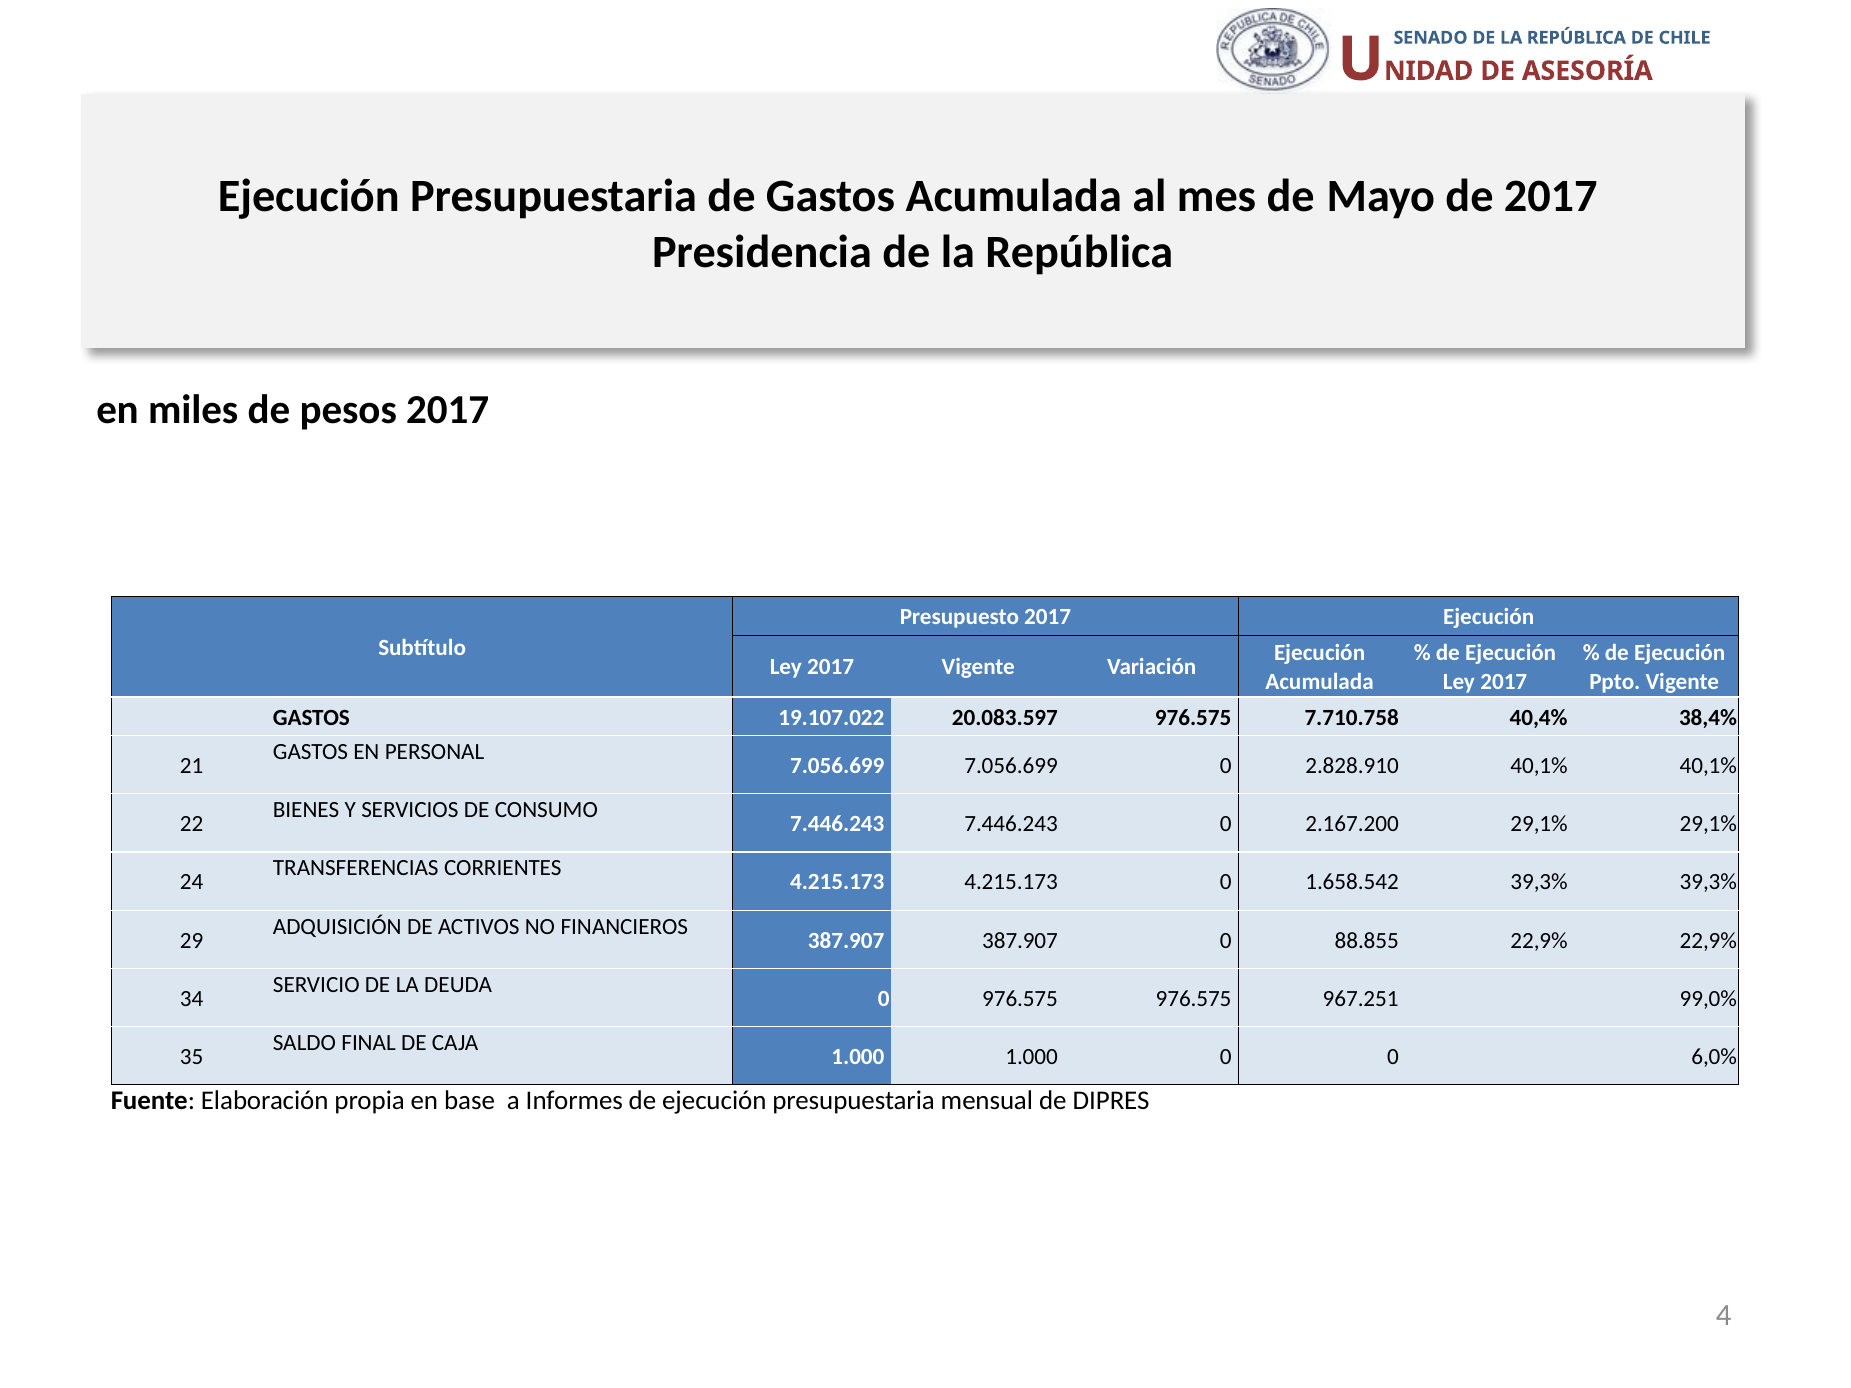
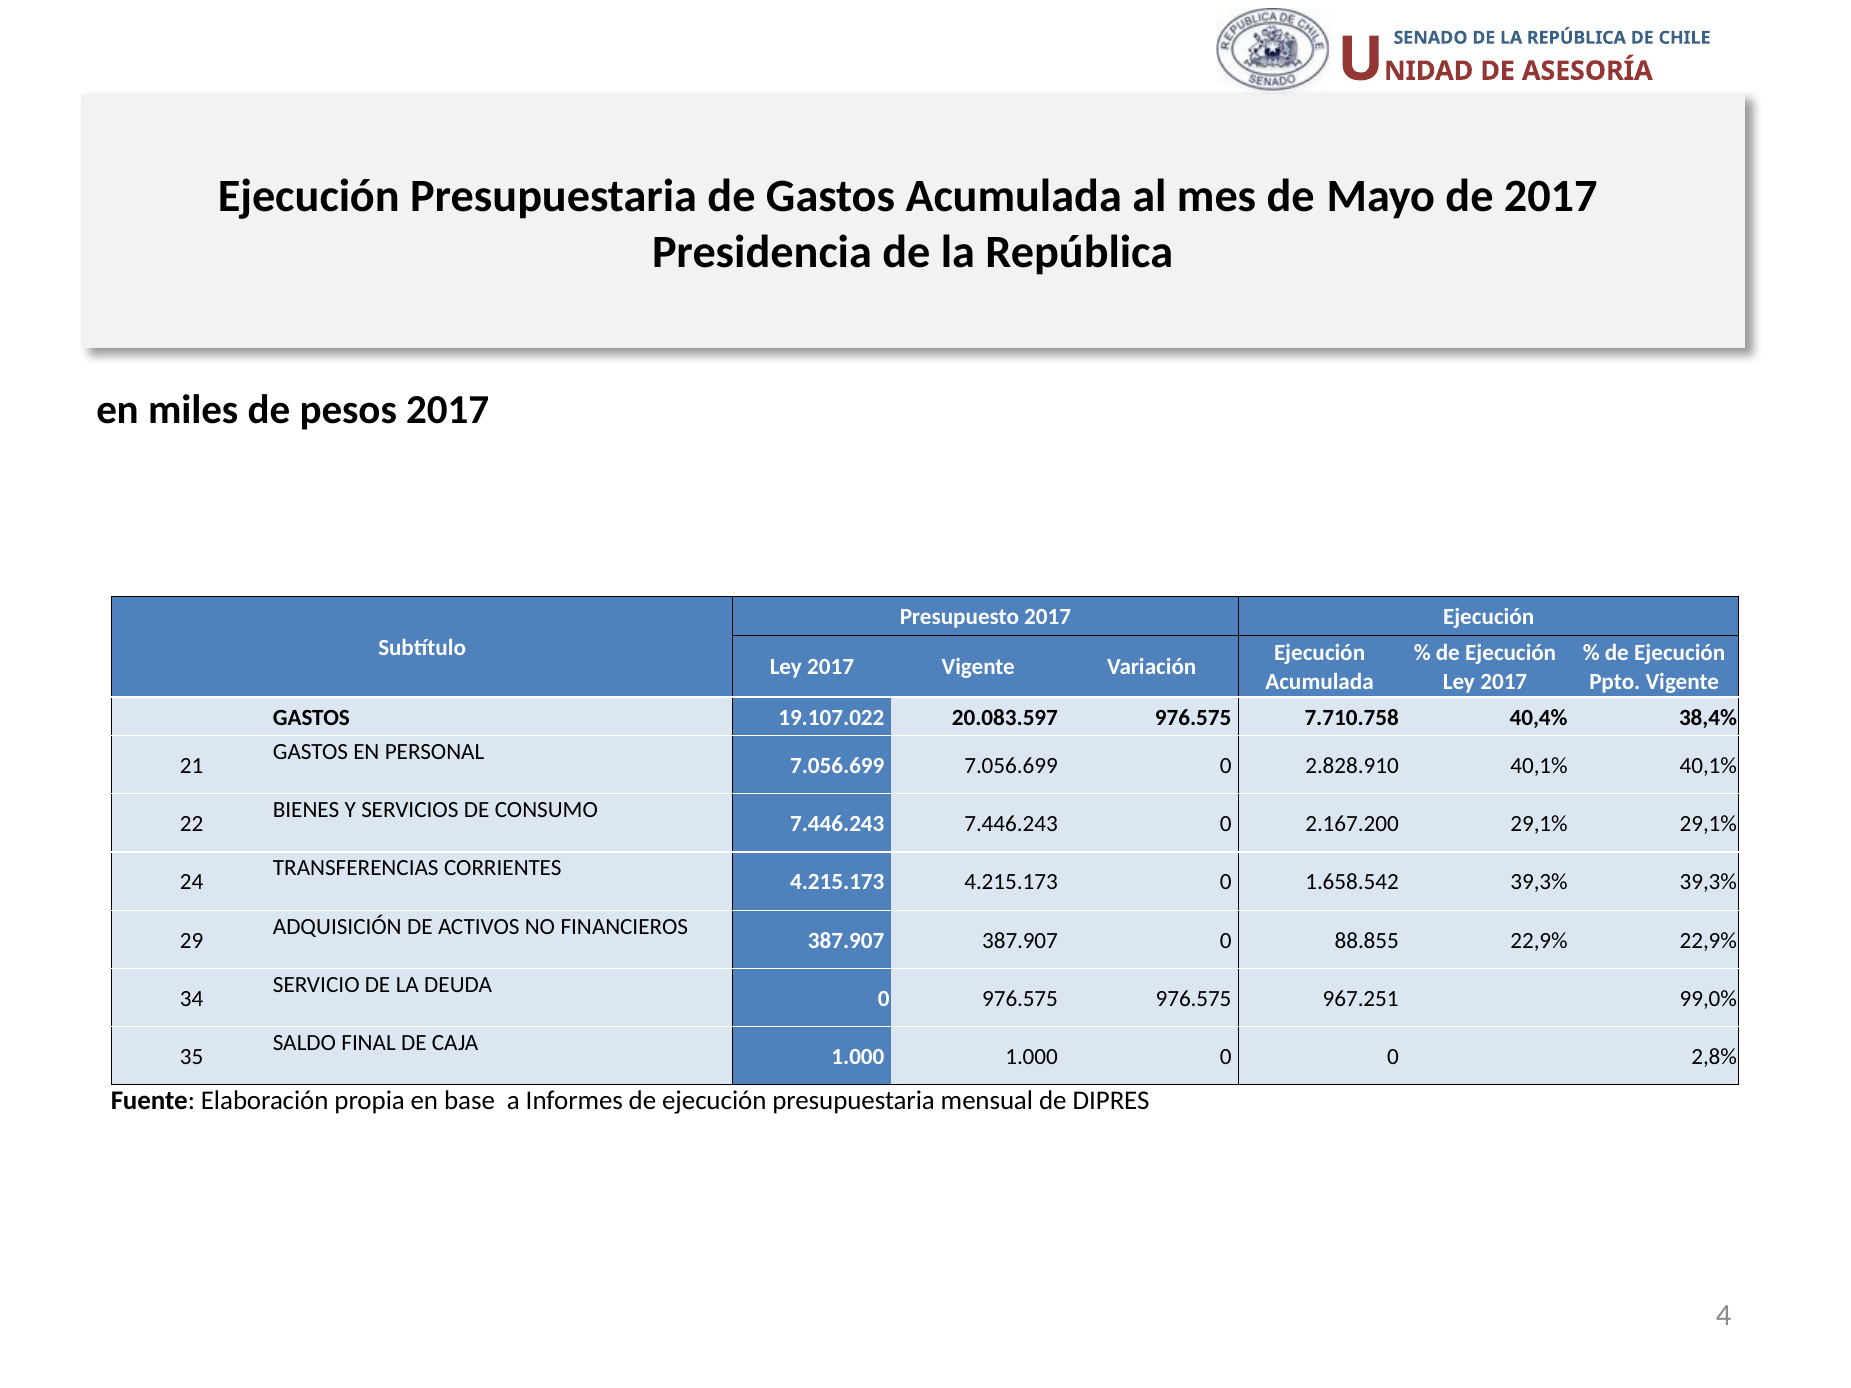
6,0%: 6,0% -> 2,8%
